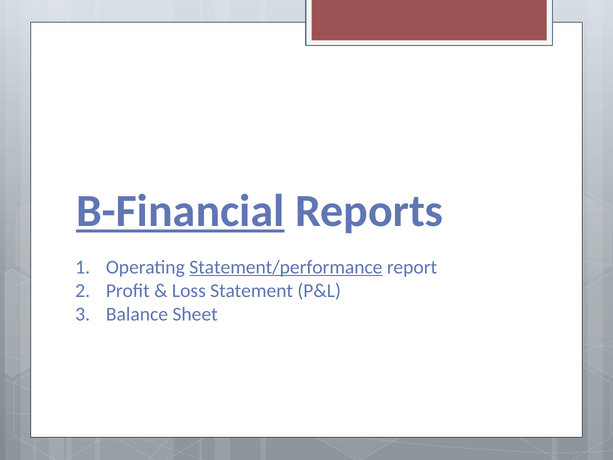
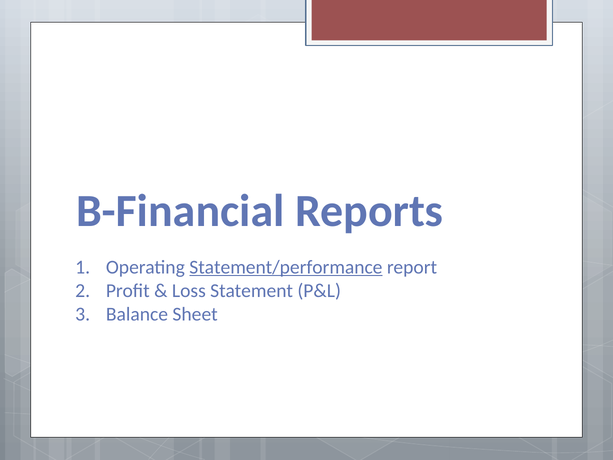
B-Financial underline: present -> none
